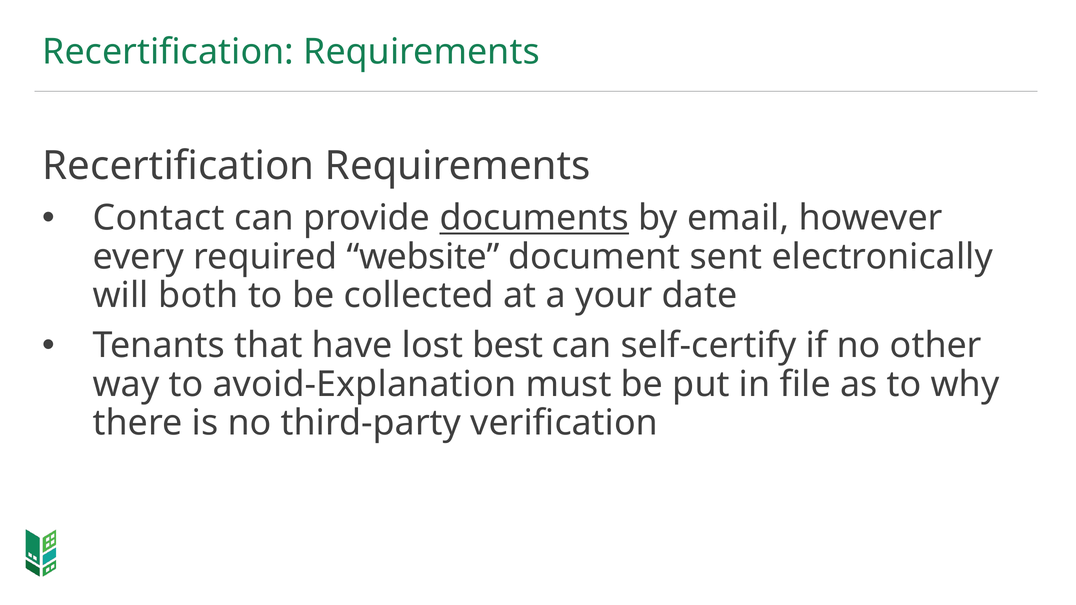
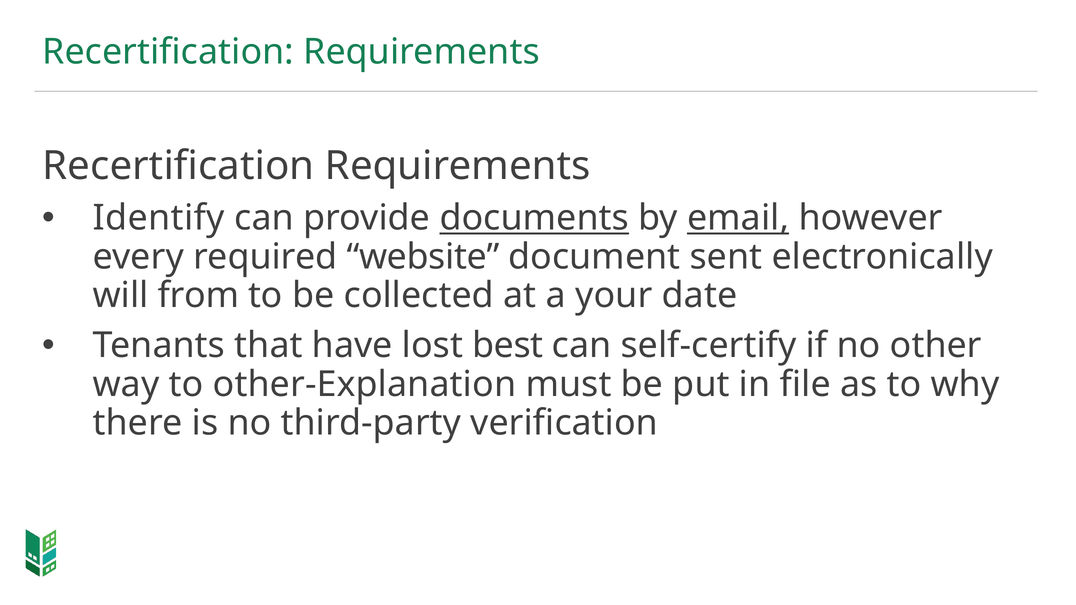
Contact: Contact -> Identify
email underline: none -> present
both: both -> from
avoid-Explanation: avoid-Explanation -> other-Explanation
